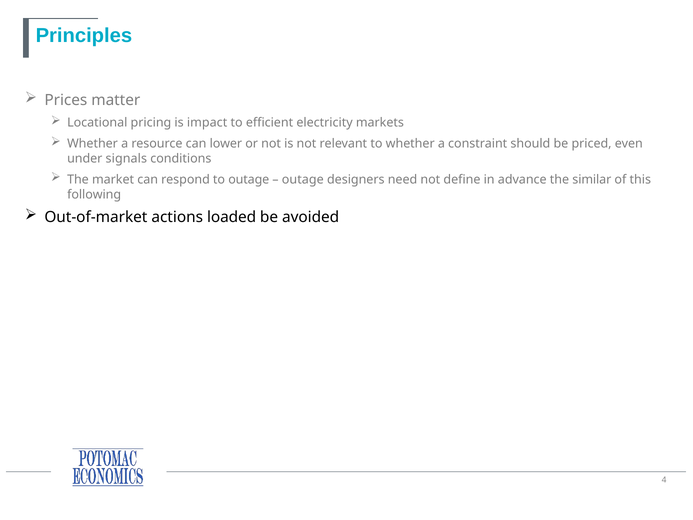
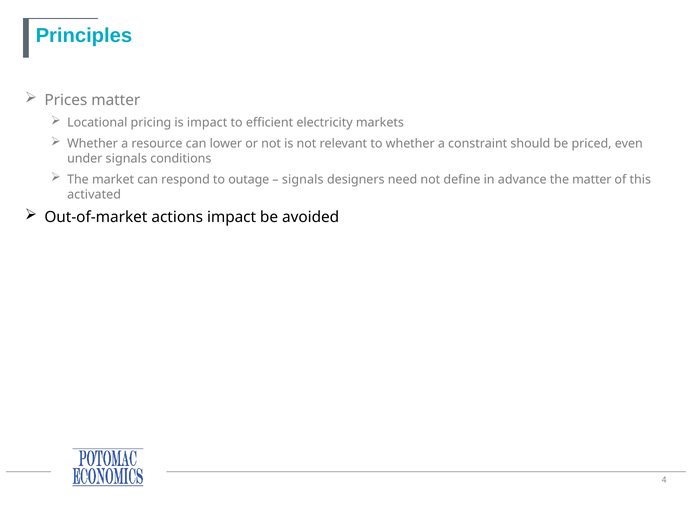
outage at (303, 179): outage -> signals
the similar: similar -> matter
following: following -> activated
actions loaded: loaded -> impact
